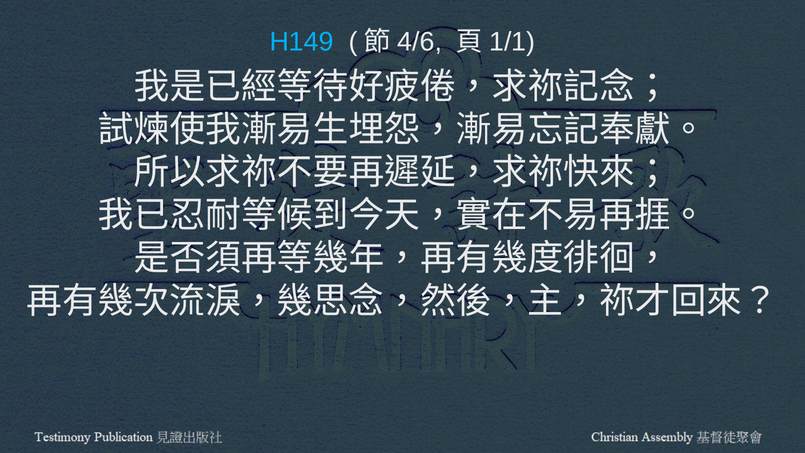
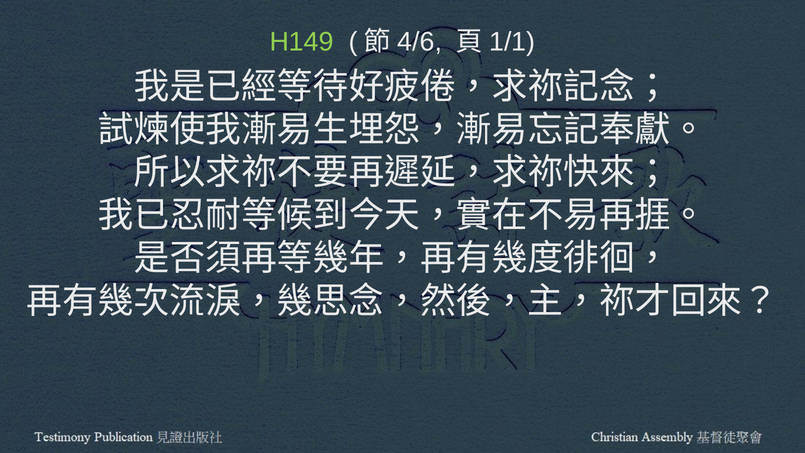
H149 colour: light blue -> light green
